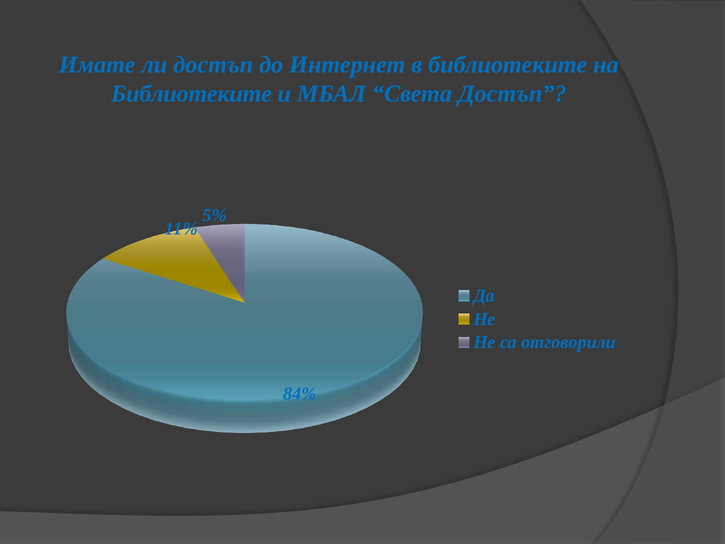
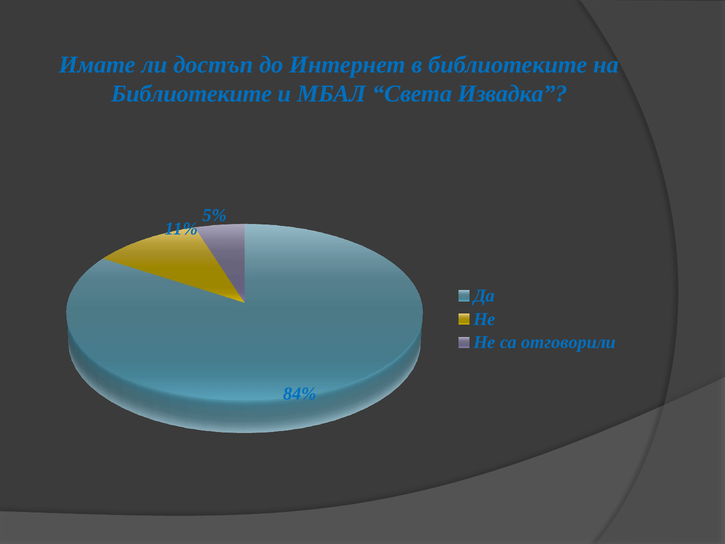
Света Достъп: Достъп -> Извадка
